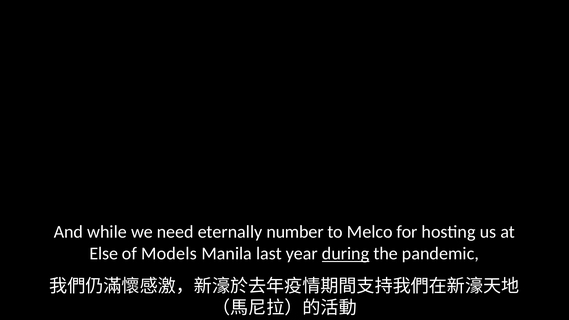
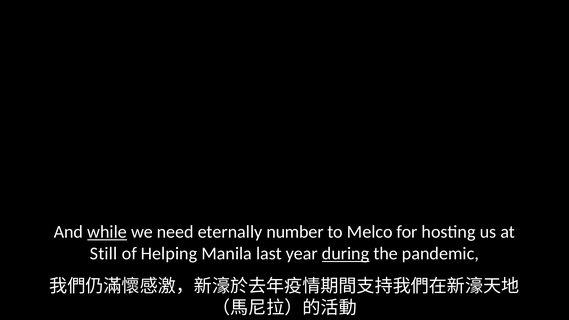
while underline: none -> present
Else: Else -> Still
Models: Models -> Helping
